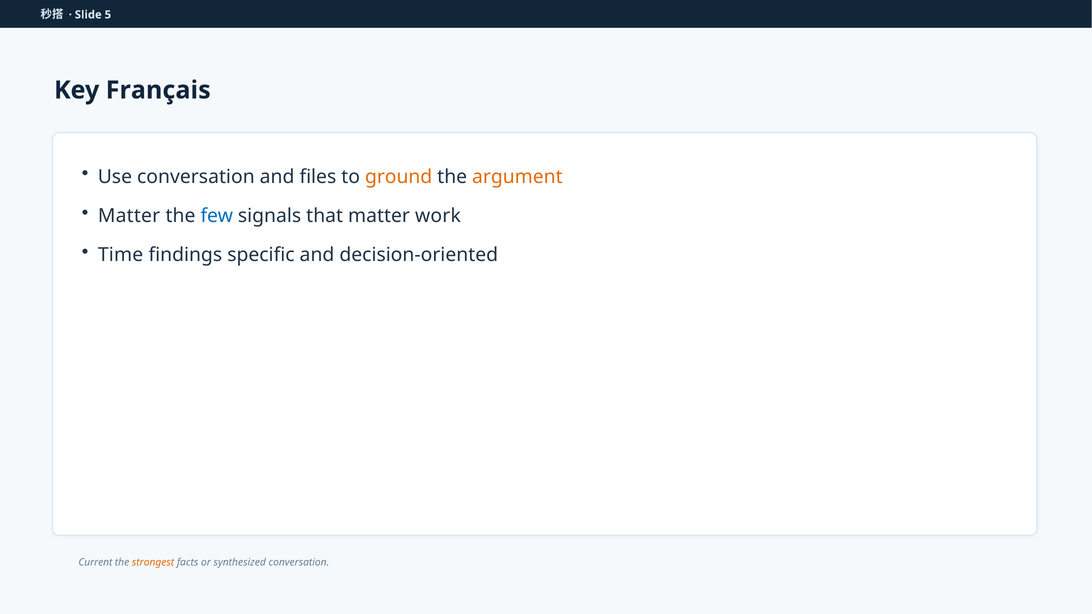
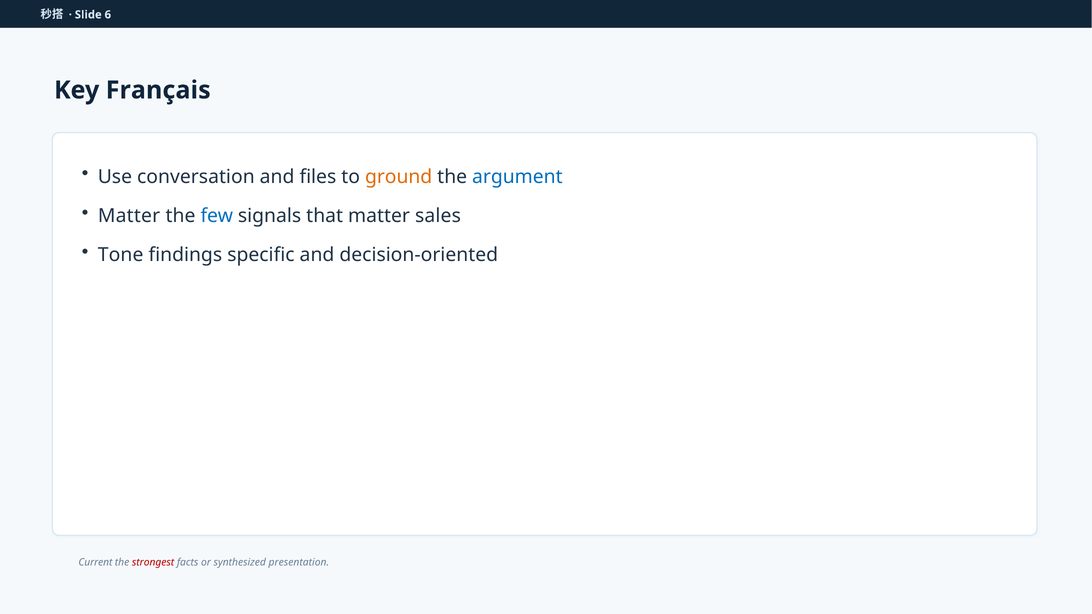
5: 5 -> 6
argument colour: orange -> blue
work: work -> sales
Time: Time -> Tone
strongest colour: orange -> red
synthesized conversation: conversation -> presentation
